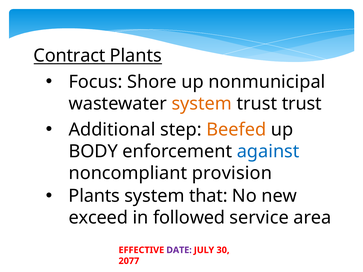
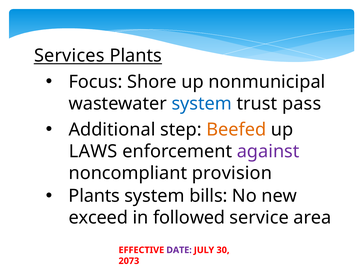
Contract: Contract -> Services
system at (202, 104) colour: orange -> blue
trust trust: trust -> pass
BODY: BODY -> LAWS
against colour: blue -> purple
that: that -> bills
2077: 2077 -> 2073
